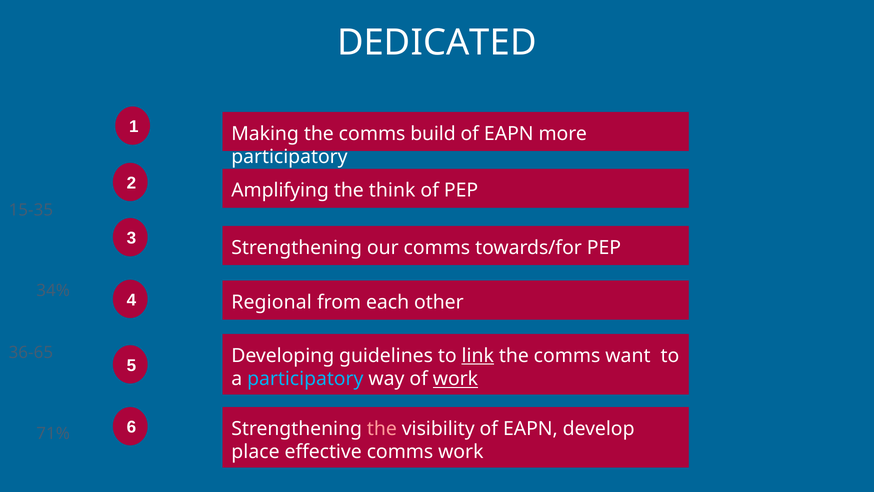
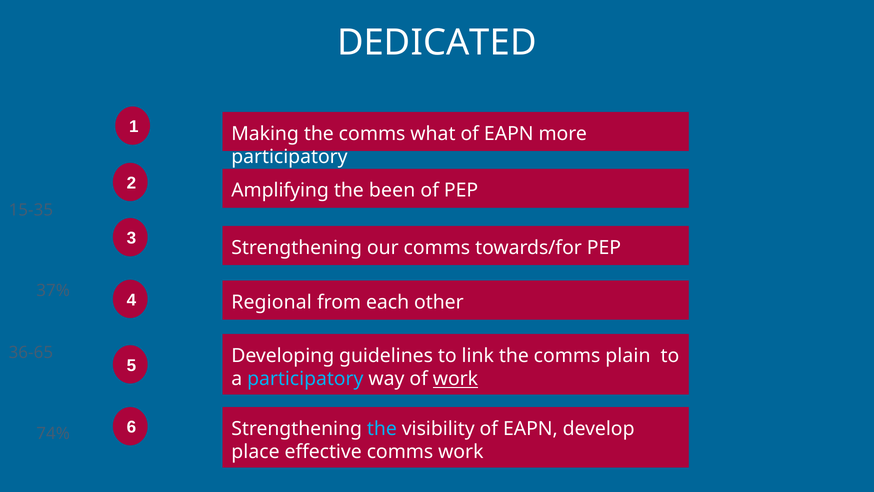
build: build -> what
think: think -> been
34%: 34% -> 37%
link underline: present -> none
want: want -> plain
the at (382, 428) colour: pink -> light blue
71%: 71% -> 74%
